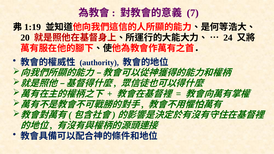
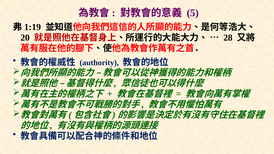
7: 7 -> 5
24: 24 -> 28
